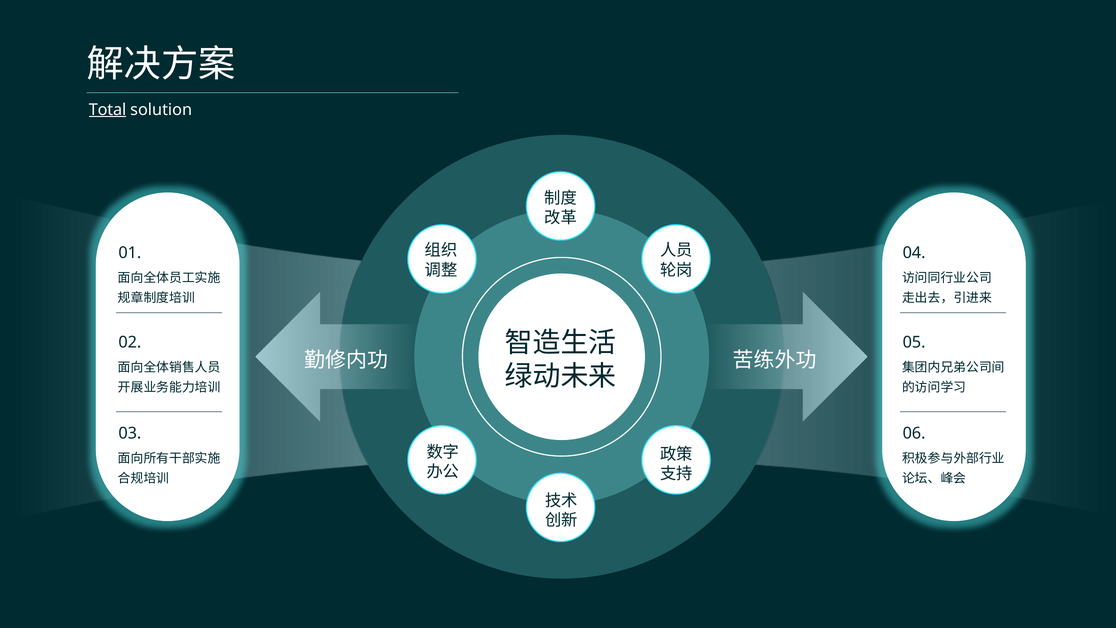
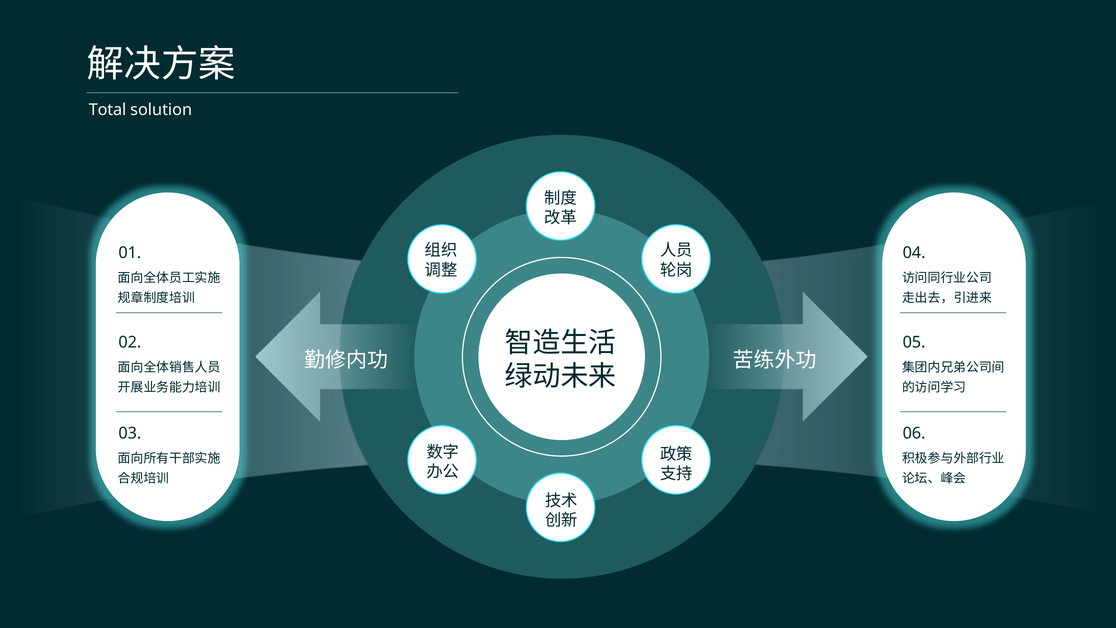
Total underline: present -> none
